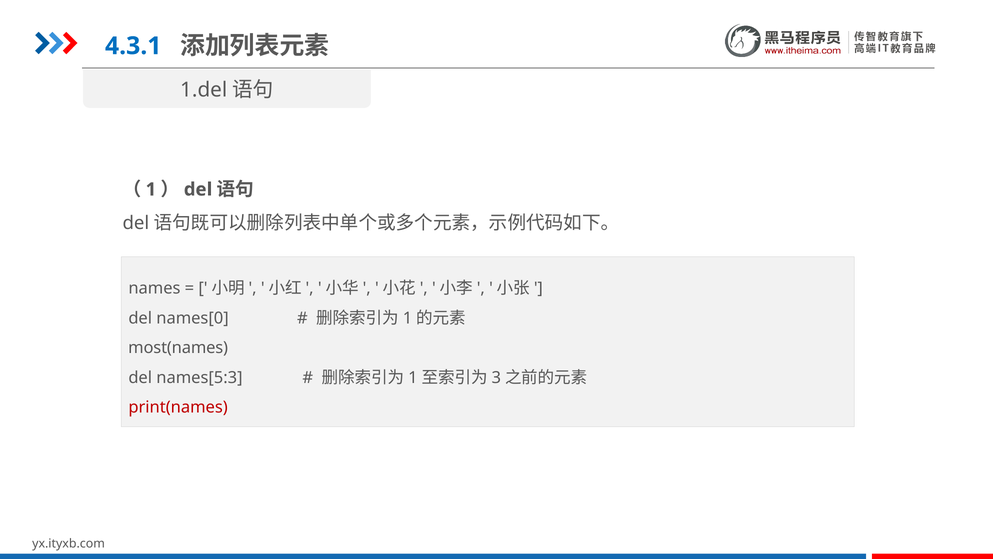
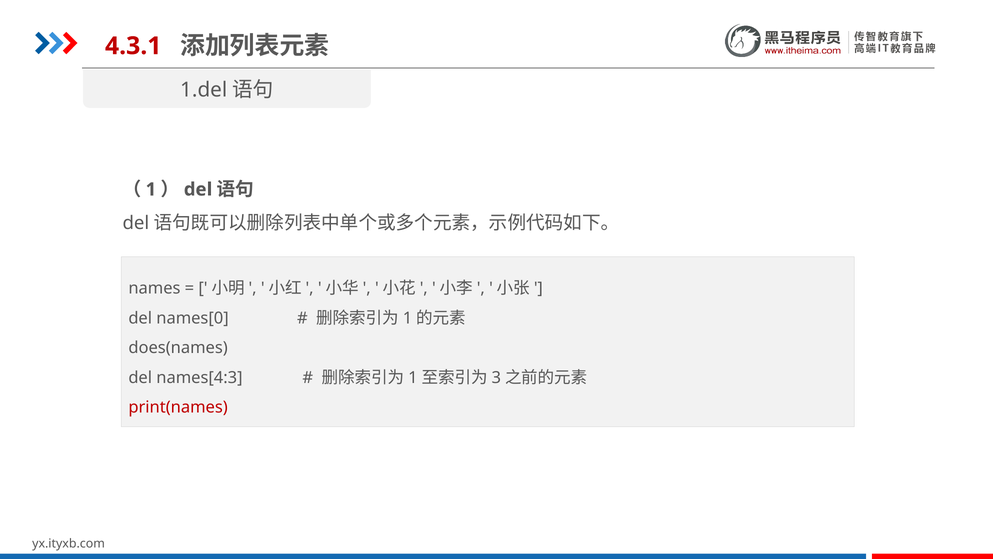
4.3.1 colour: blue -> red
most(names: most(names -> does(names
names[5:3: names[5:3 -> names[4:3
